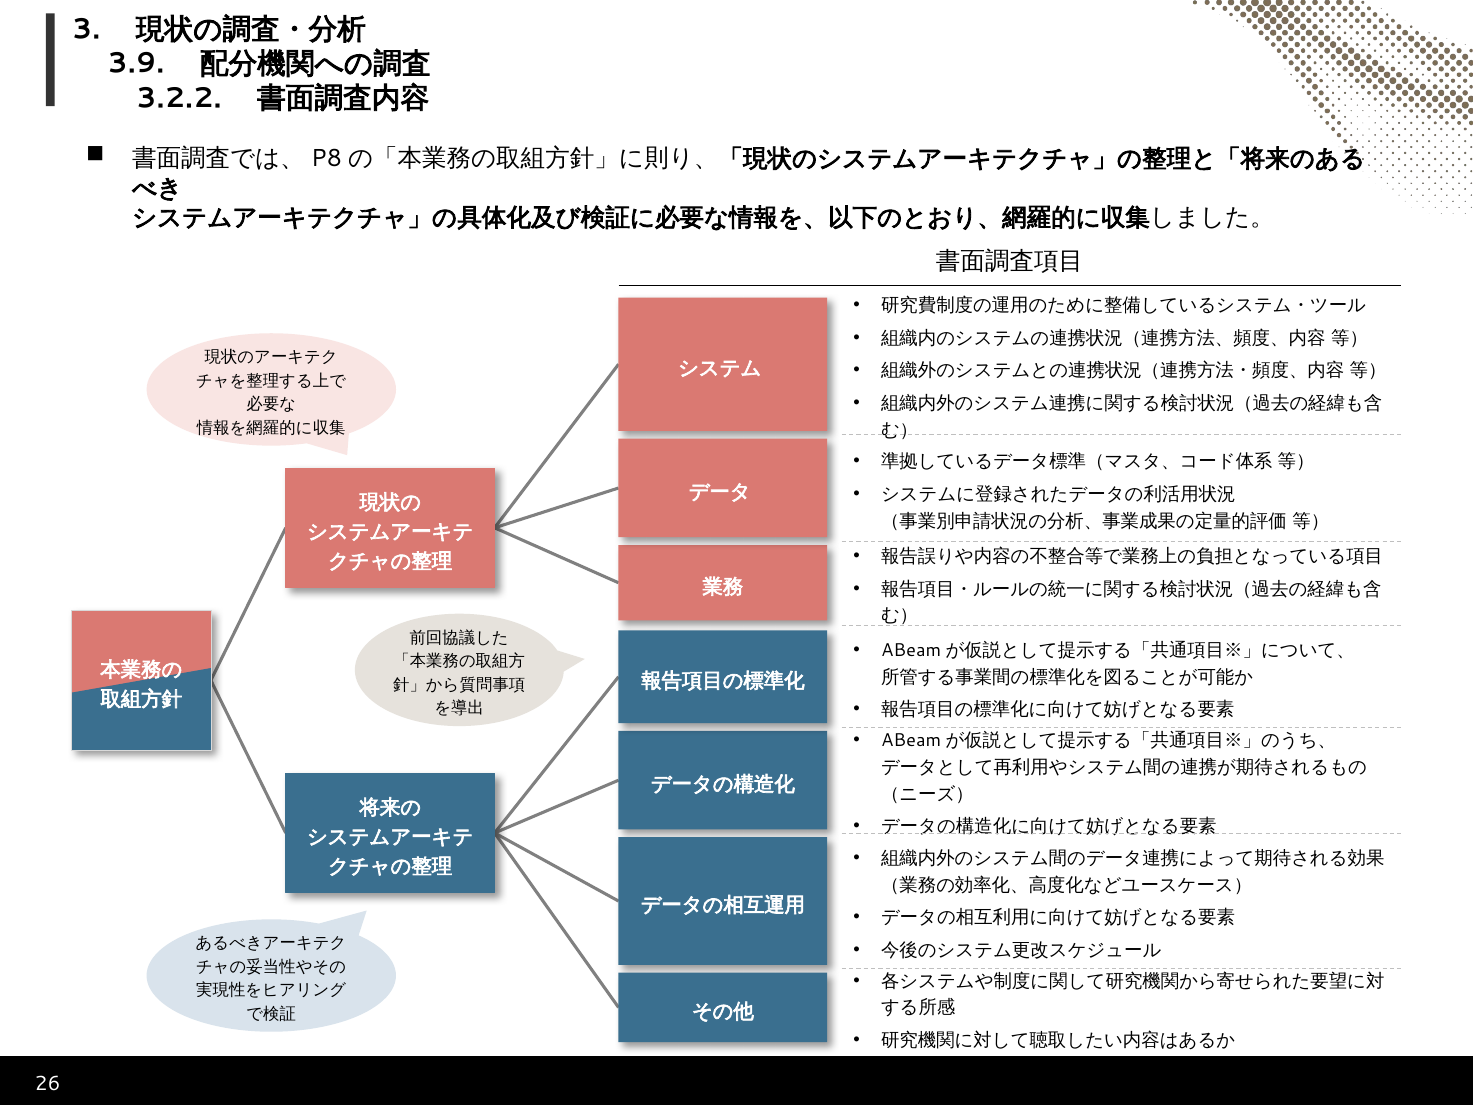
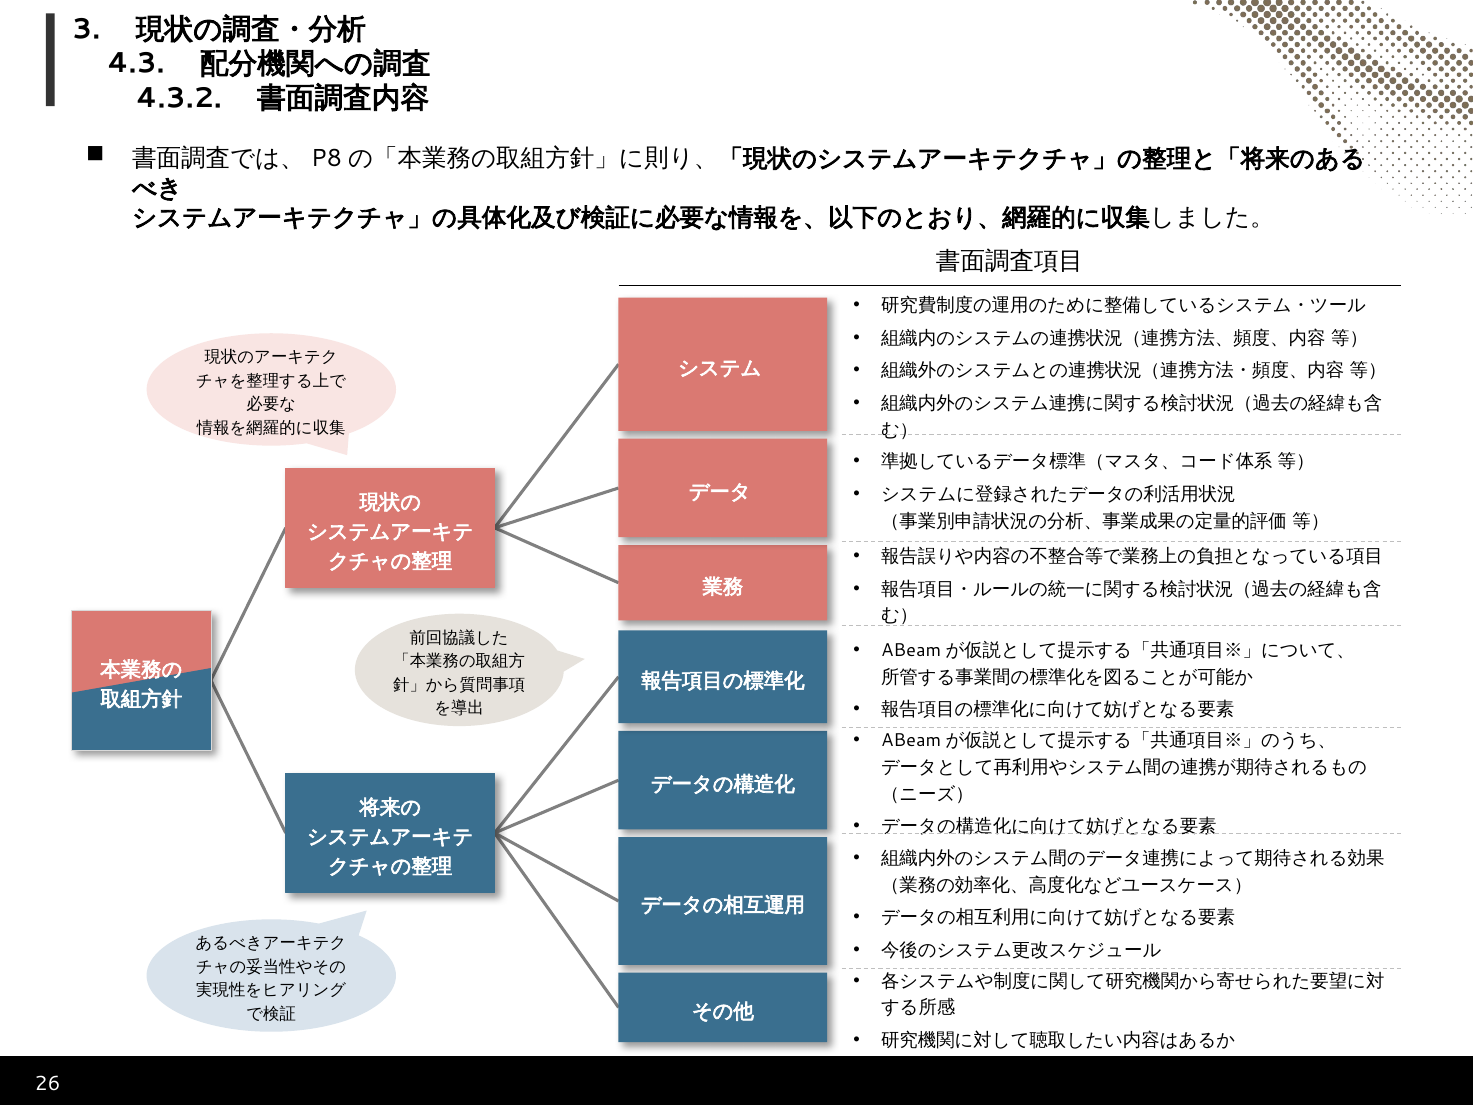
3.9: 3.9 -> 4.3
3.2.2: 3.2.2 -> 4.3.2
